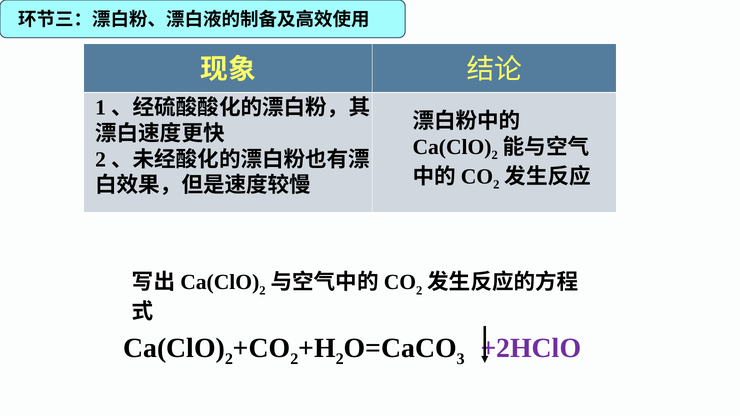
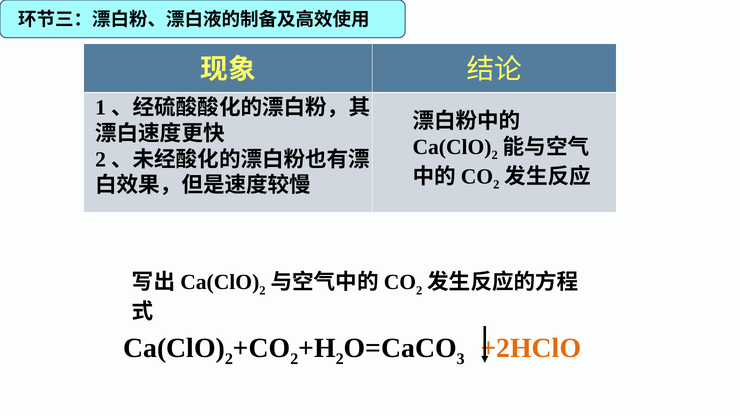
+2HClO colour: purple -> orange
